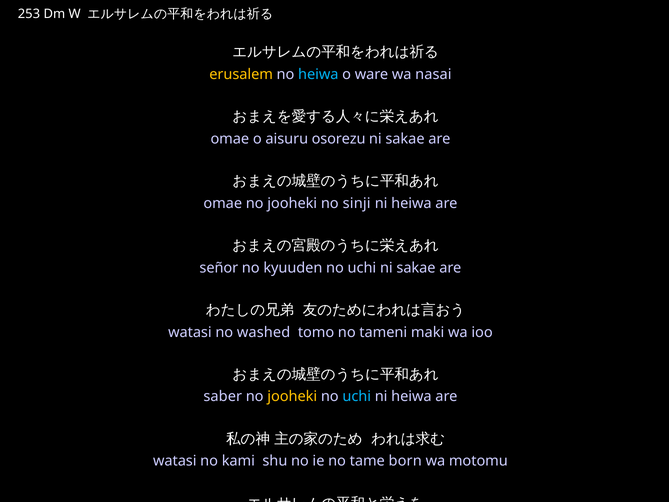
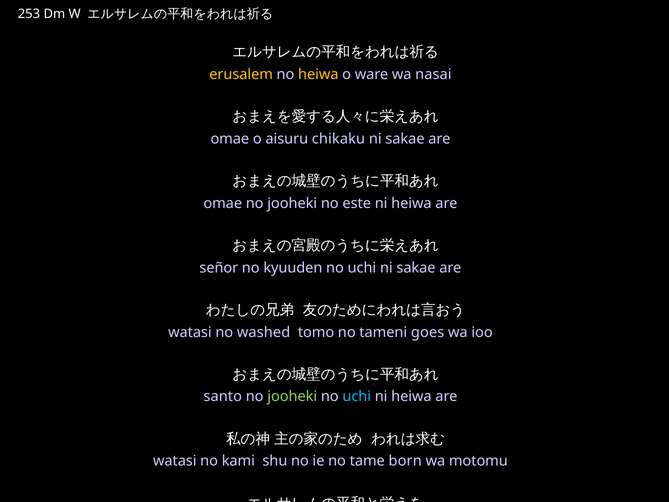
heiwa at (318, 74) colour: light blue -> yellow
osorezu: osorezu -> chikaku
sinji: sinji -> este
maki: maki -> goes
saber: saber -> santo
jooheki at (292, 396) colour: yellow -> light green
